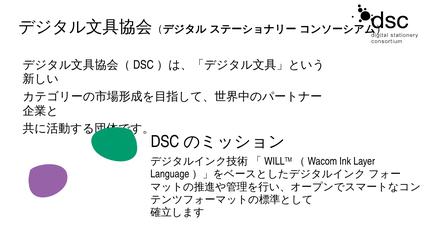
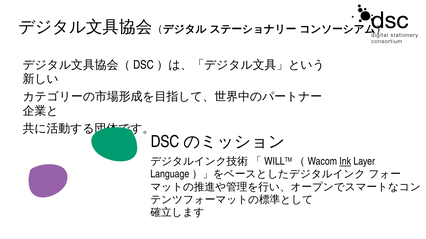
Ink underline: none -> present
